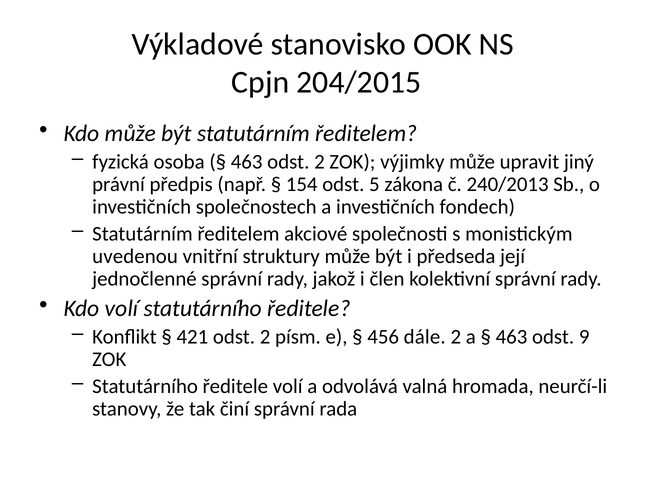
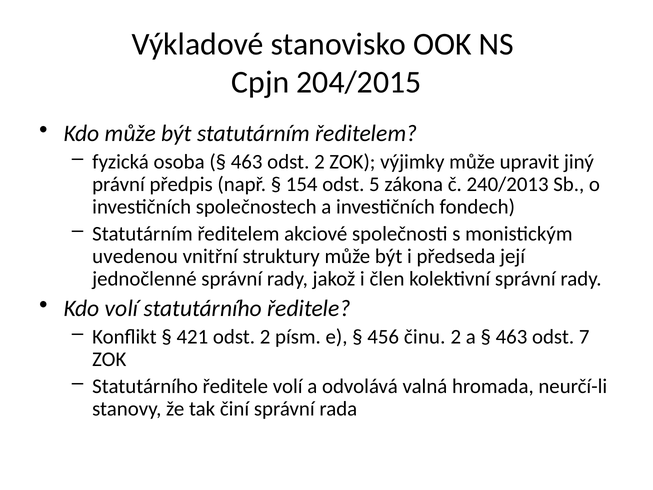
dále: dále -> činu
9: 9 -> 7
